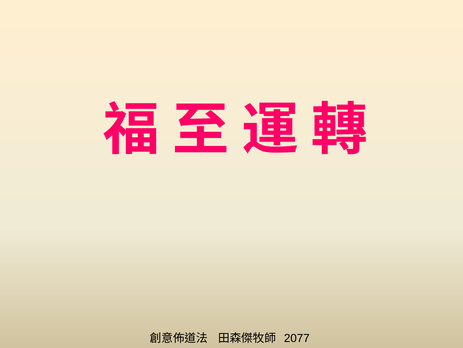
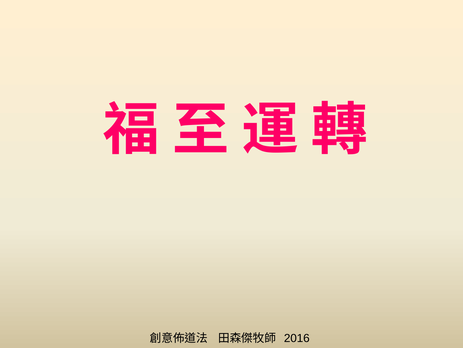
2077: 2077 -> 2016
